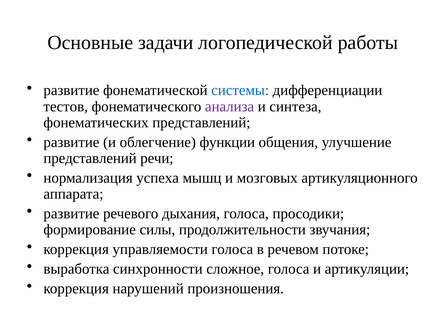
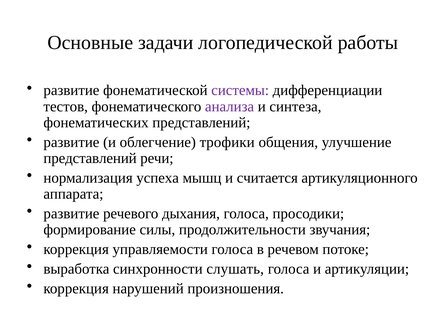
системы colour: blue -> purple
функции: функции -> трофики
мозговых: мозговых -> считается
сложное: сложное -> слушать
